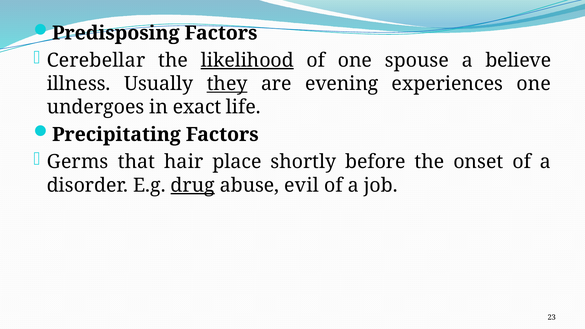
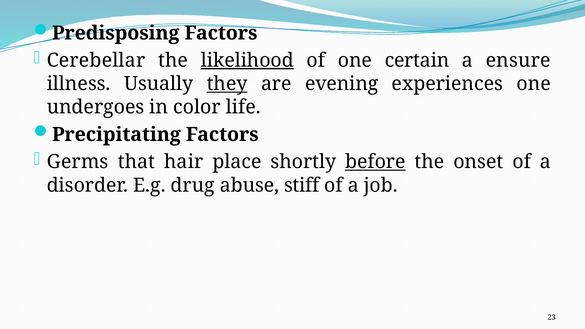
spouse: spouse -> certain
believe: believe -> ensure
exact: exact -> color
before underline: none -> present
drug underline: present -> none
evil: evil -> stiff
